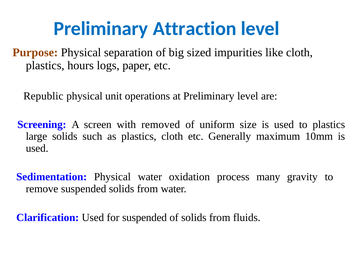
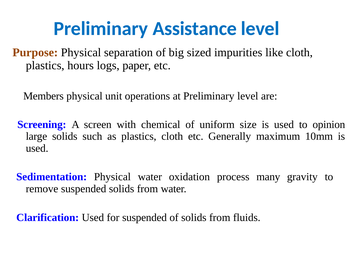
Attraction: Attraction -> Assistance
Republic: Republic -> Members
removed: removed -> chemical
to plastics: plastics -> opinion
